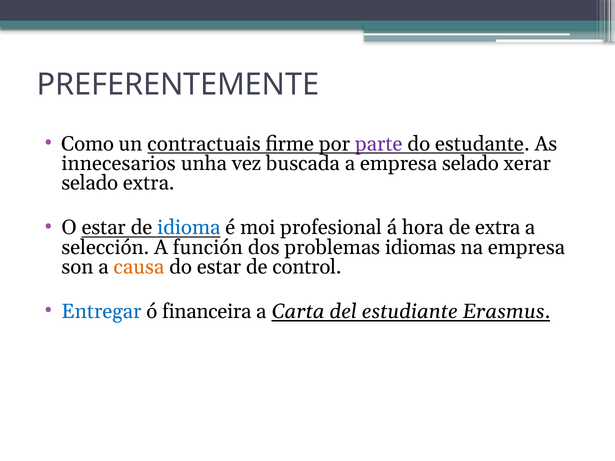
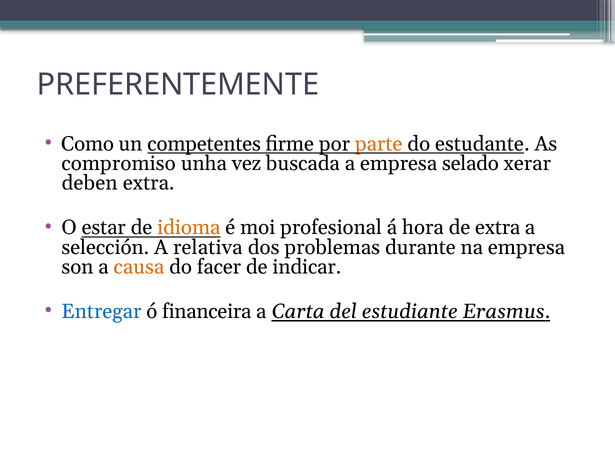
contractuais: contractuais -> competentes
parte colour: purple -> orange
innecesarios: innecesarios -> compromiso
selado at (90, 183): selado -> deben
idioma colour: blue -> orange
función: función -> relativa
idiomas: idiomas -> durante
do estar: estar -> facer
control: control -> indicar
